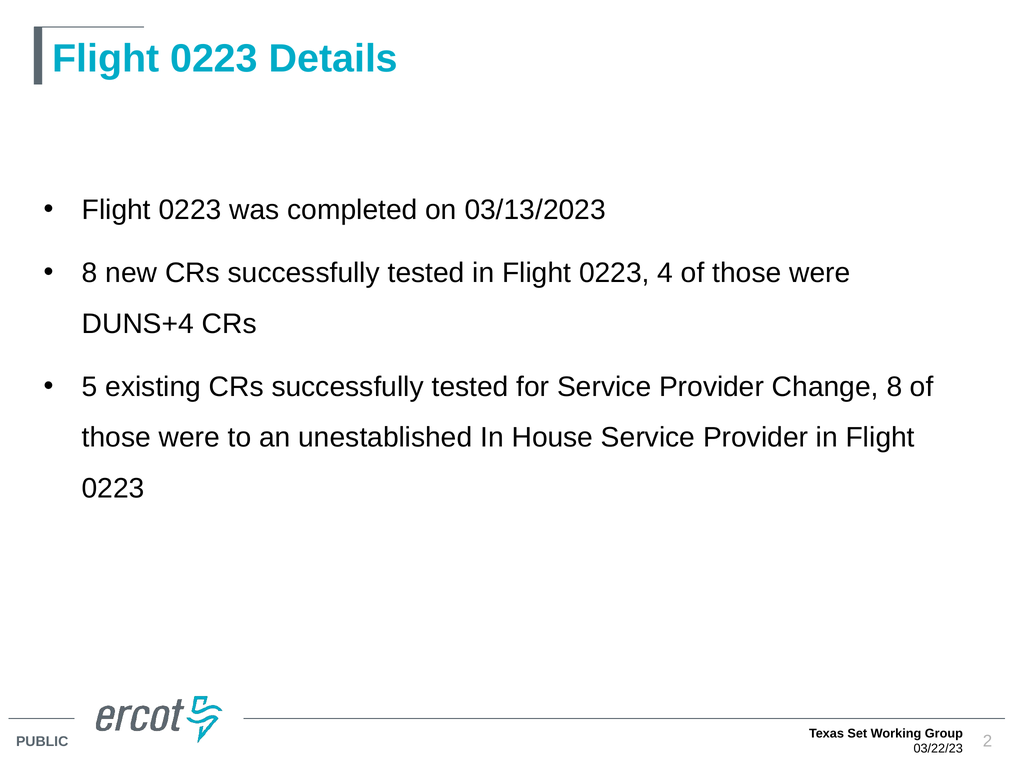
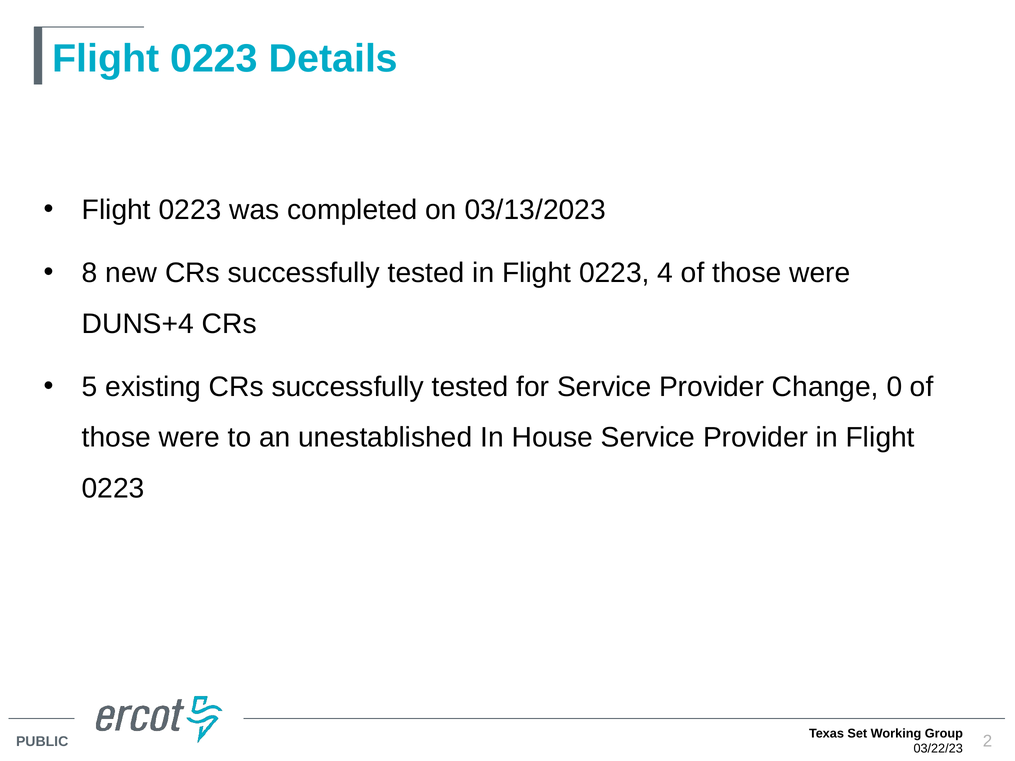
Change 8: 8 -> 0
